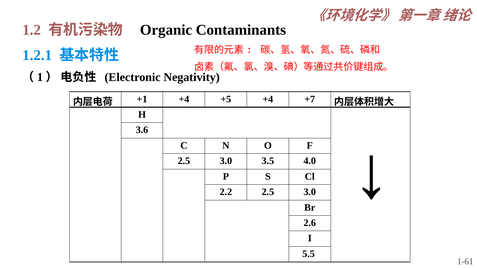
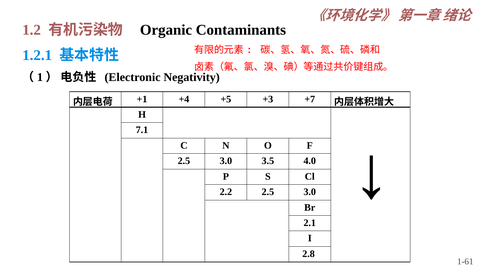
+5 +4: +4 -> +3
3.6: 3.6 -> 7.1
2.6: 2.6 -> 2.1
5.5: 5.5 -> 2.8
